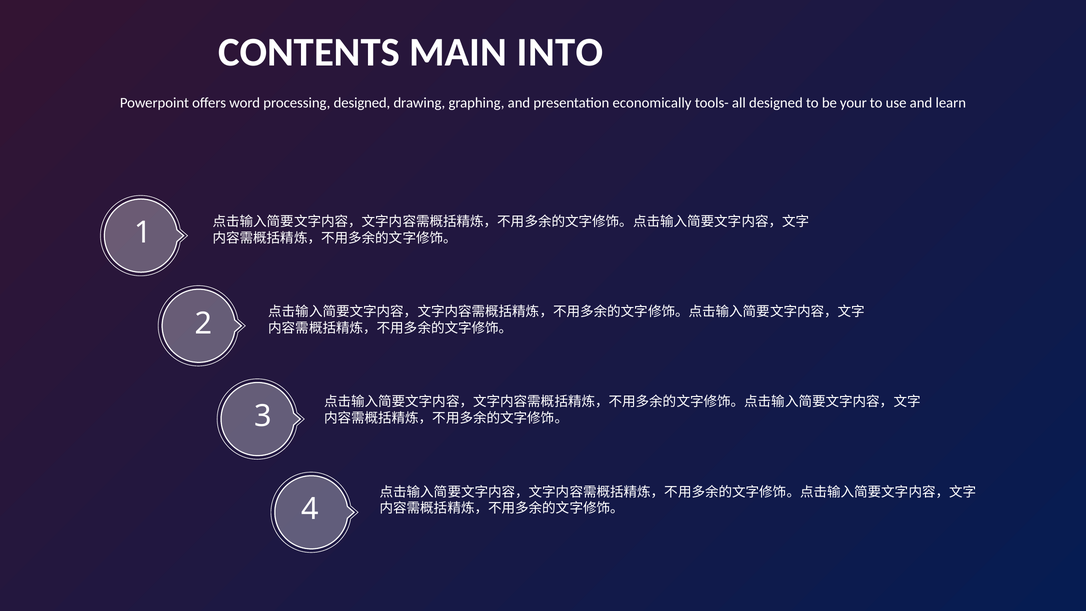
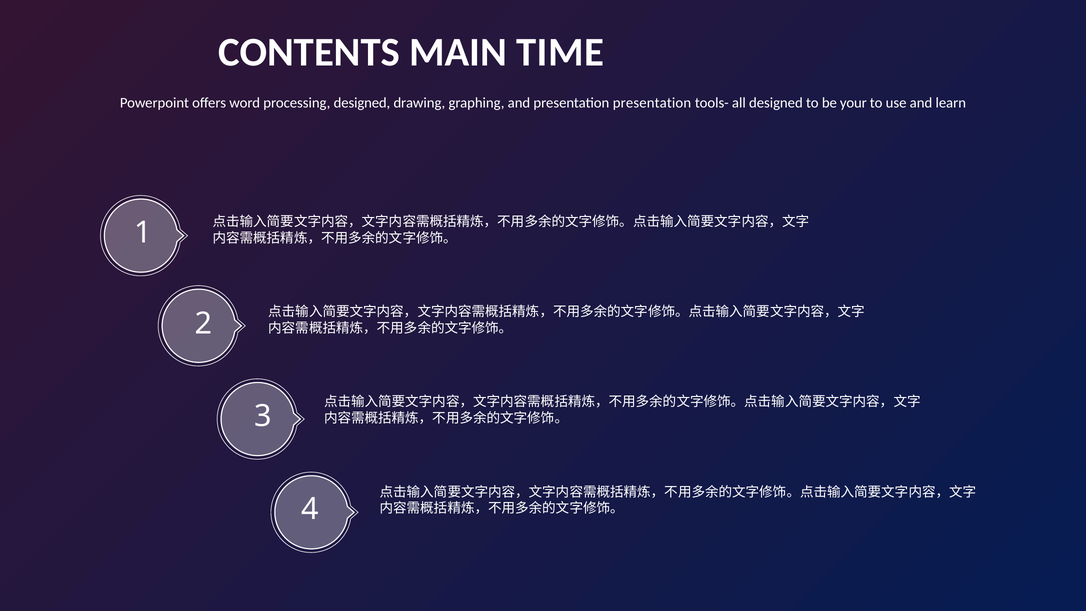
INTO: INTO -> TIME
presentation economically: economically -> presentation
